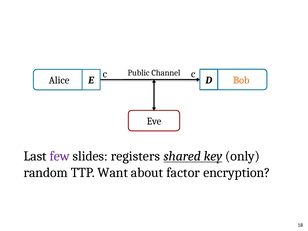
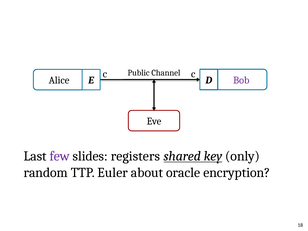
Bob colour: orange -> purple
Want: Want -> Euler
factor: factor -> oracle
